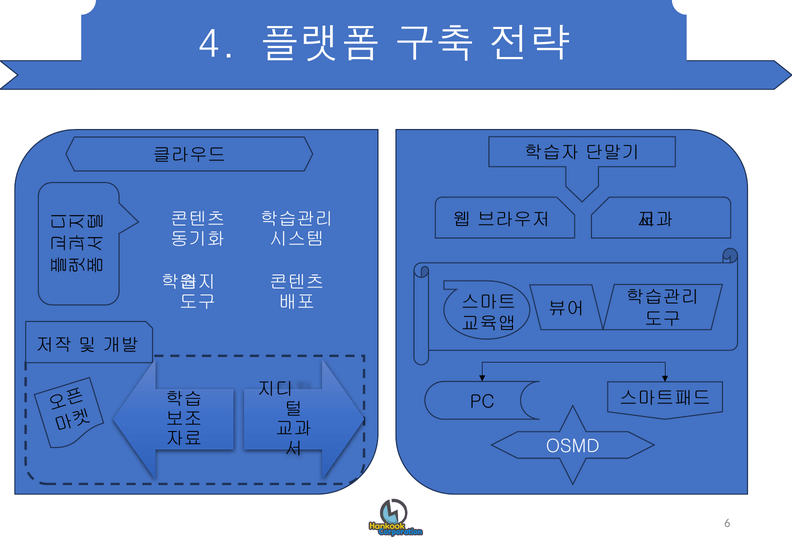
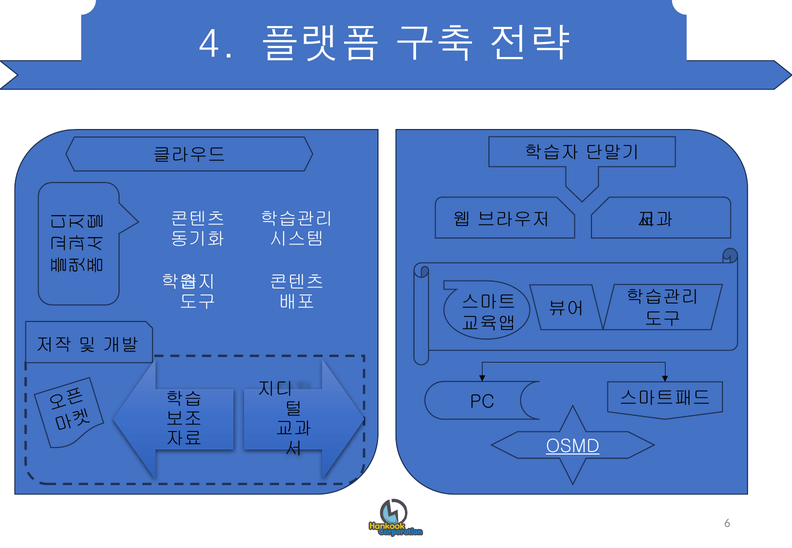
OSMD underline: none -> present
